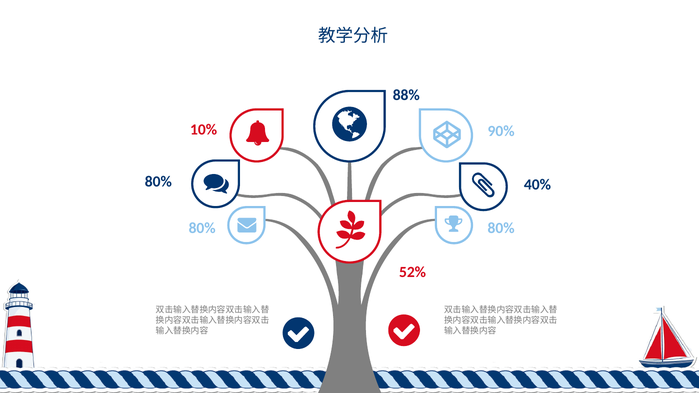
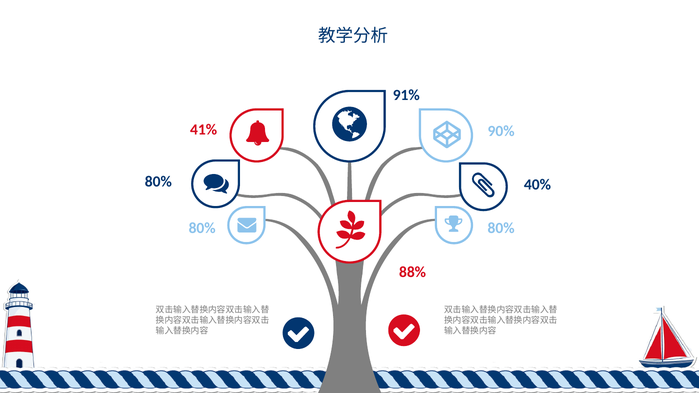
88%: 88% -> 91%
10%: 10% -> 41%
52%: 52% -> 88%
